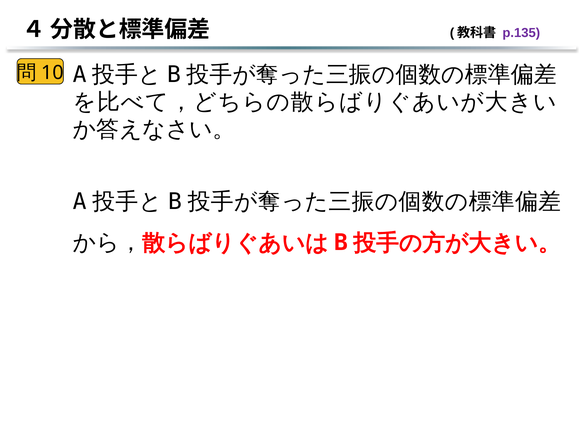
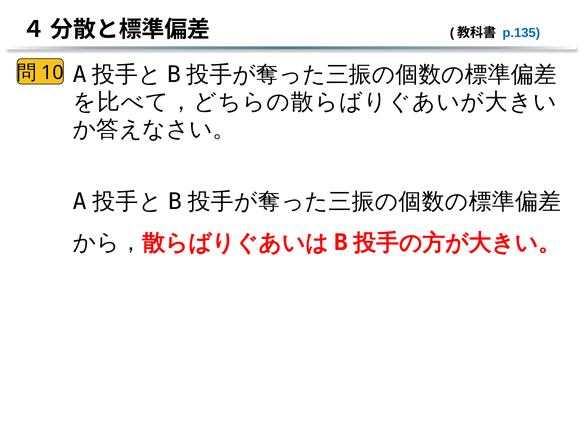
p.135 colour: purple -> blue
